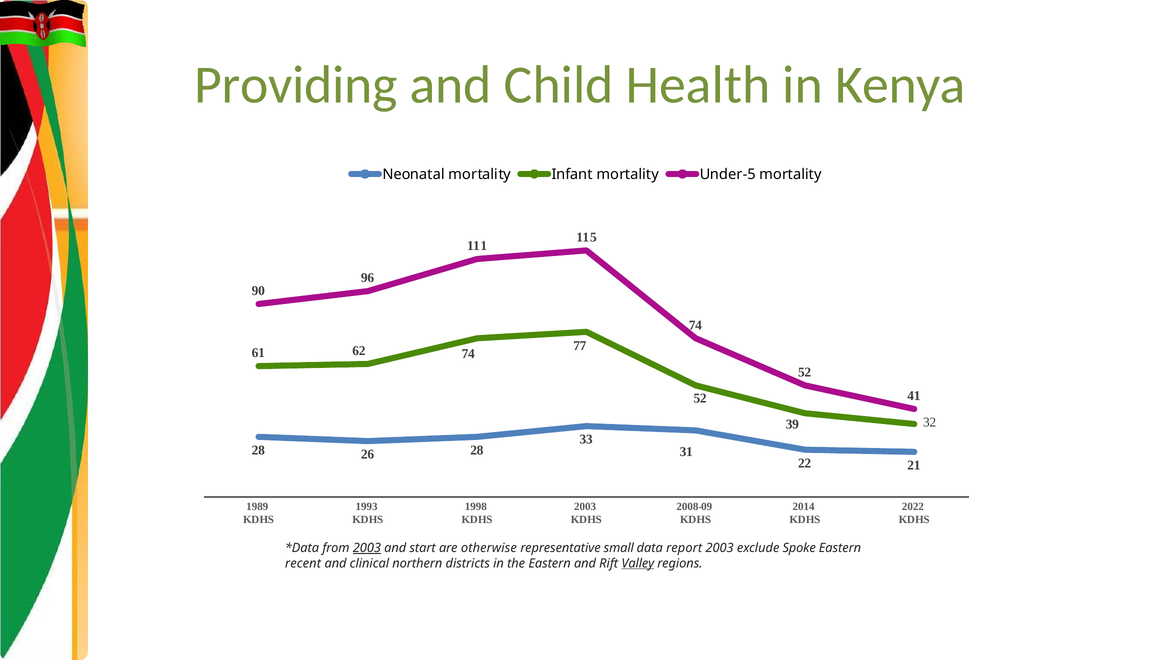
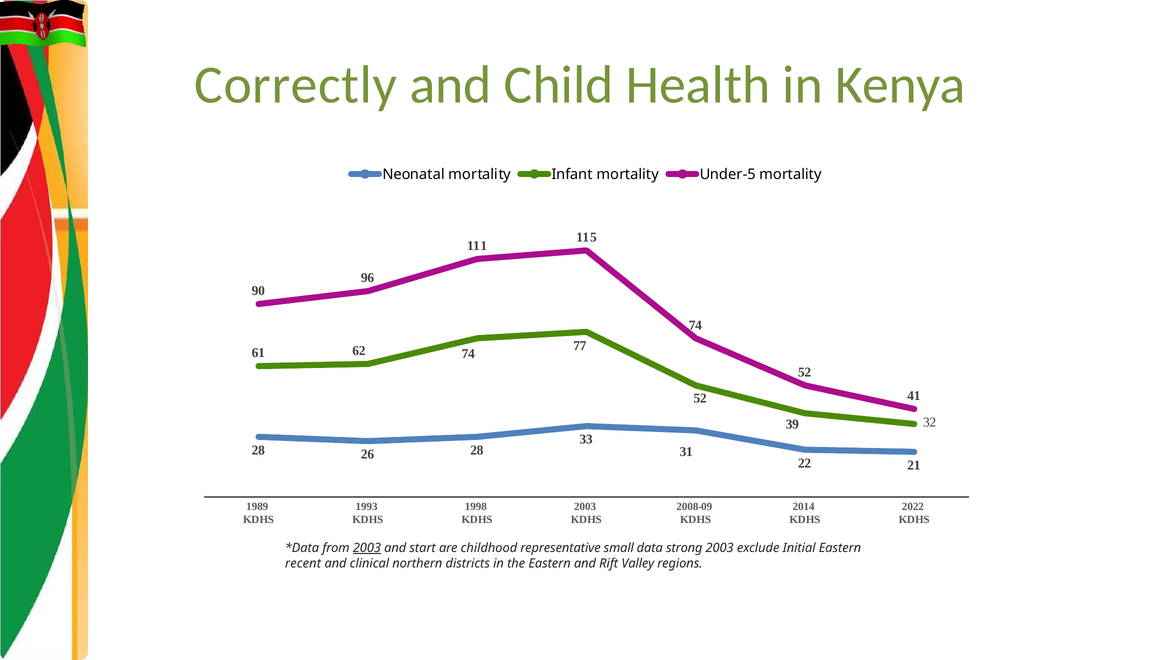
Providing: Providing -> Correctly
otherwise: otherwise -> childhood
report: report -> strong
Spoke: Spoke -> Initial
Valley underline: present -> none
